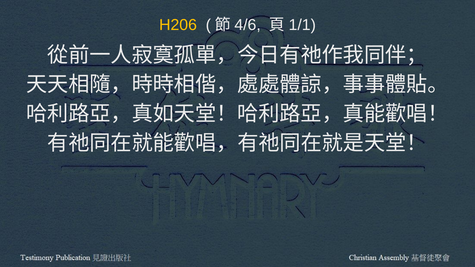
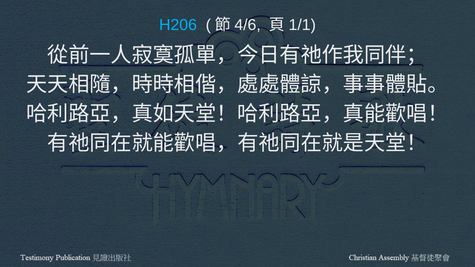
H206 colour: yellow -> light blue
